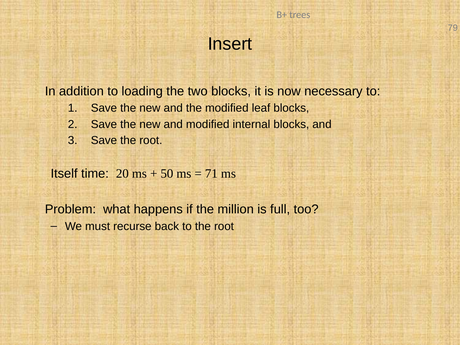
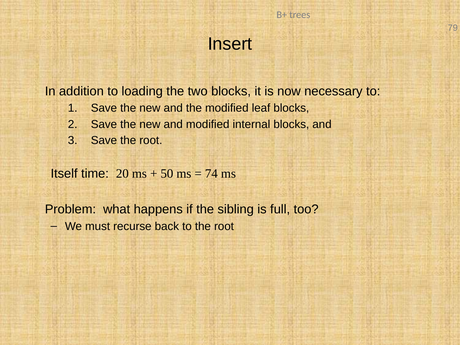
71: 71 -> 74
million: million -> sibling
